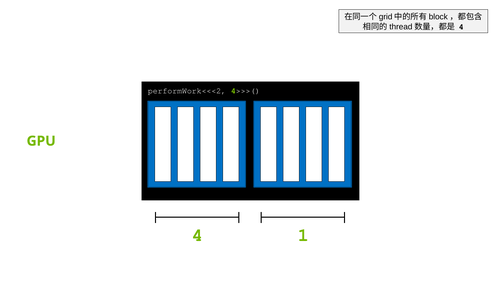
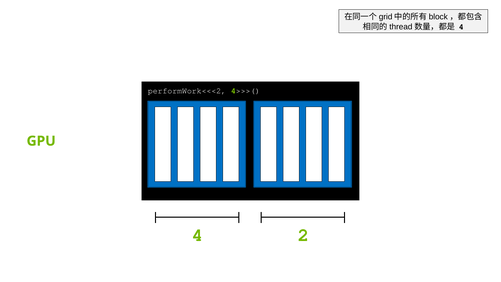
1: 1 -> 2
